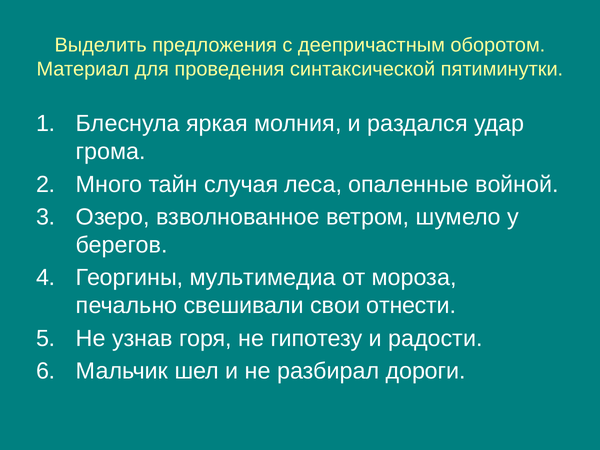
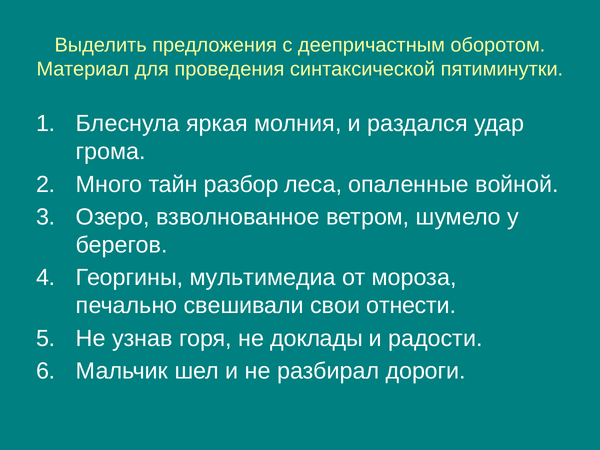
случая: случая -> разбор
гипотезу: гипотезу -> доклады
